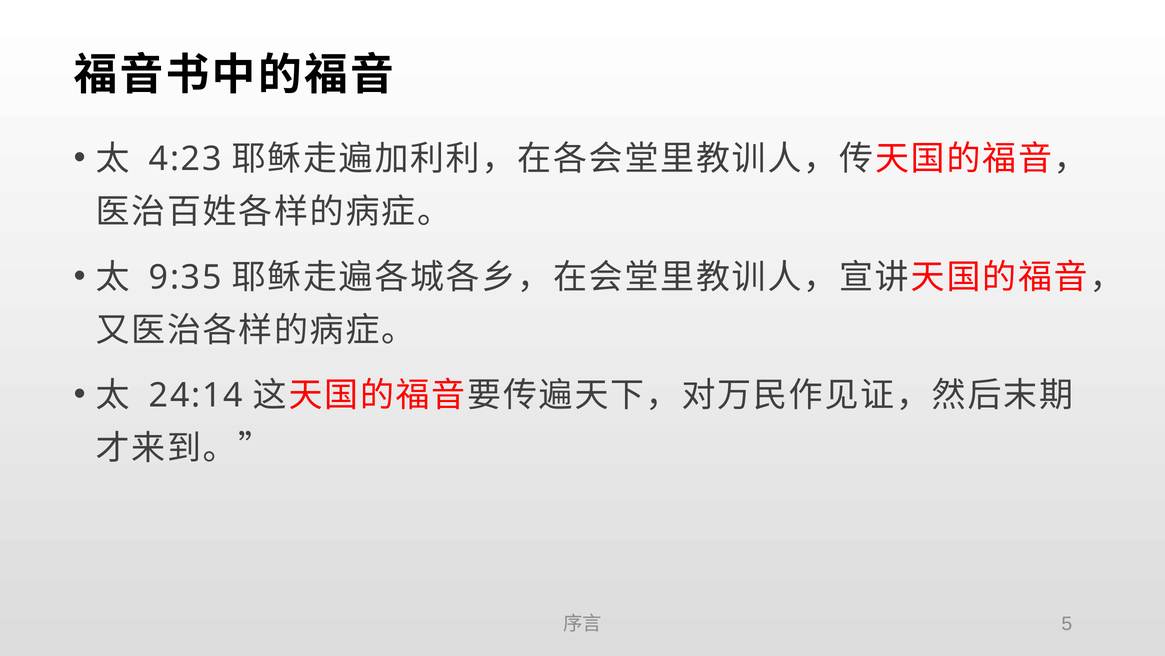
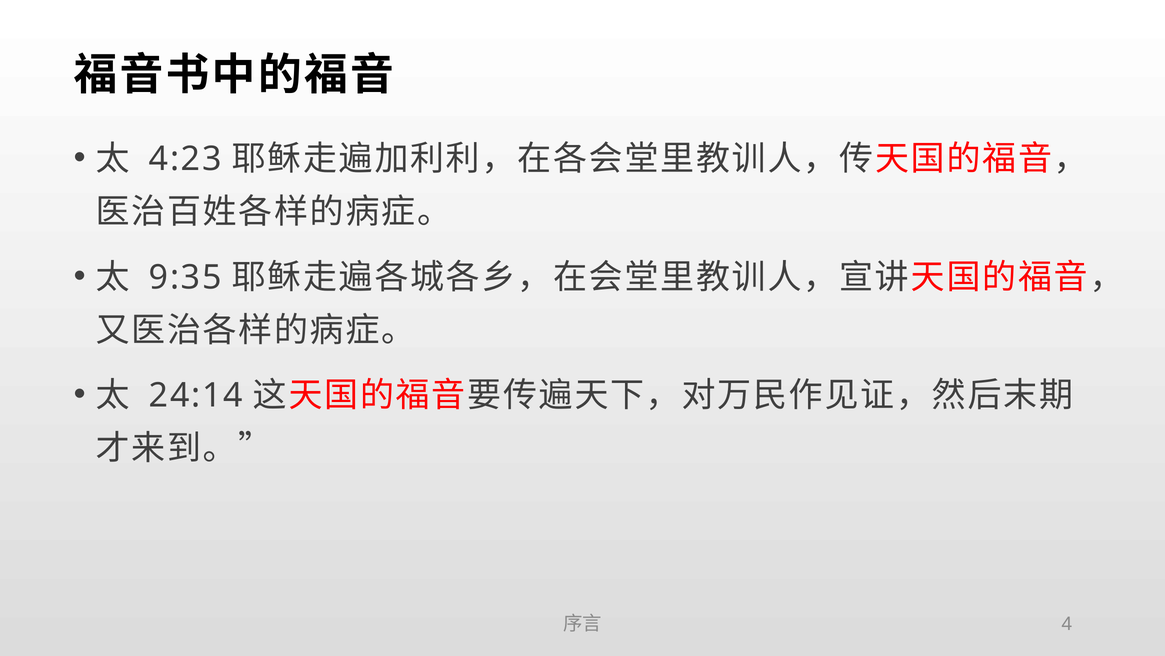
5: 5 -> 4
